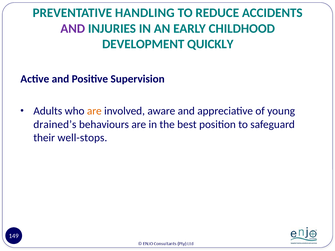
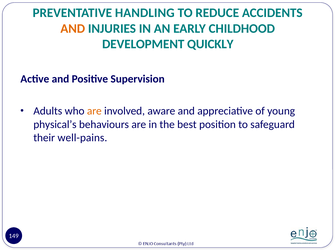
AND at (73, 29) colour: purple -> orange
drained’s: drained’s -> physical’s
well-stops: well-stops -> well-pains
